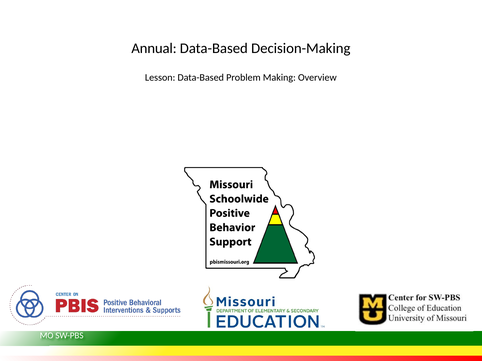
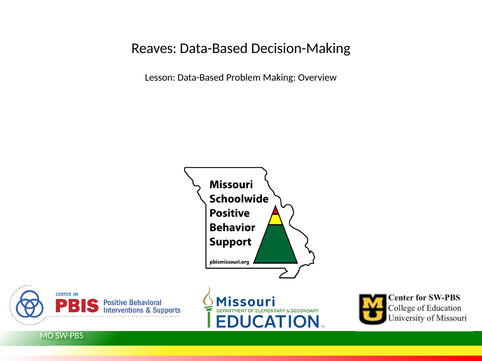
Annual: Annual -> Reaves
